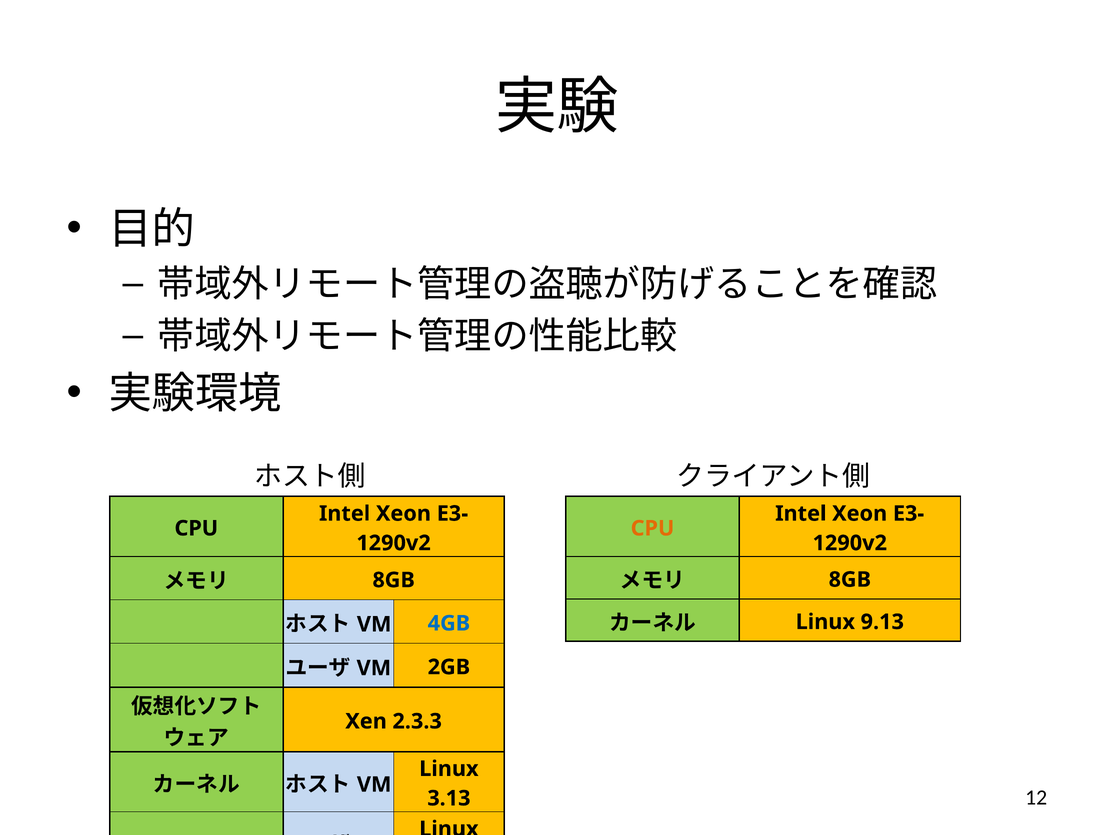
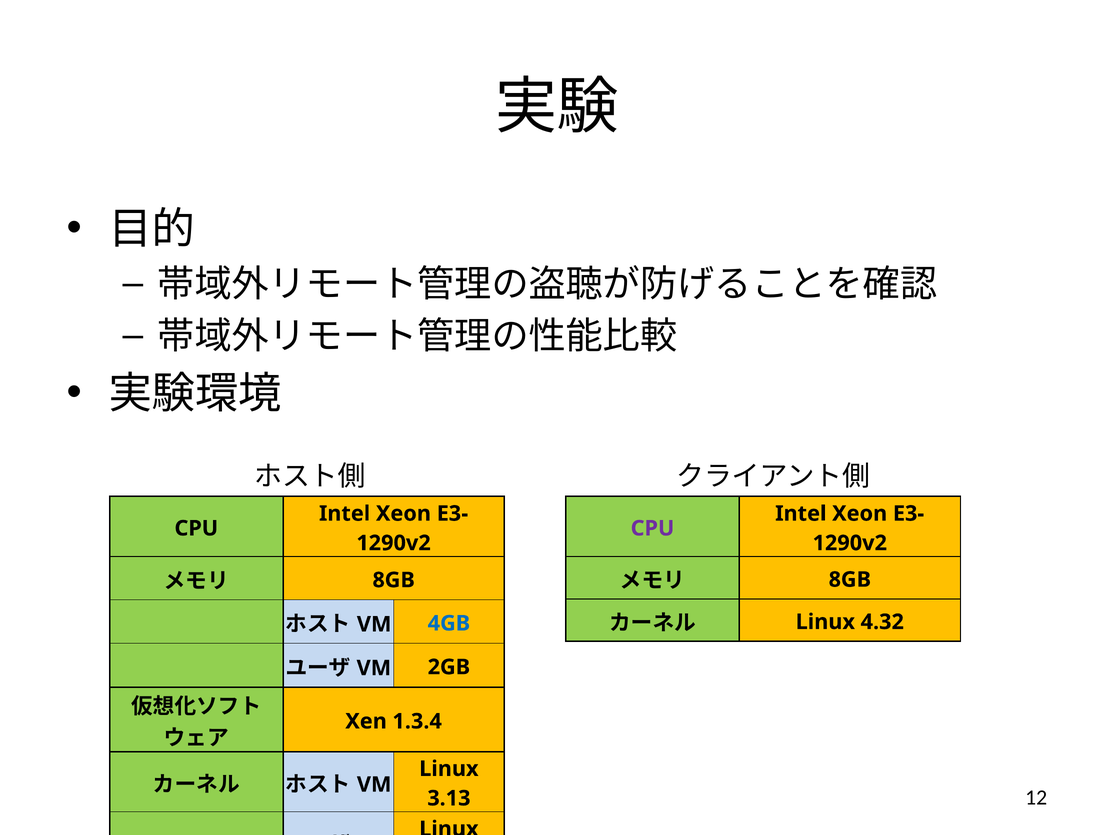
CPU at (652, 529) colour: orange -> purple
9.13: 9.13 -> 4.32
2.3.3: 2.3.3 -> 1.3.4
